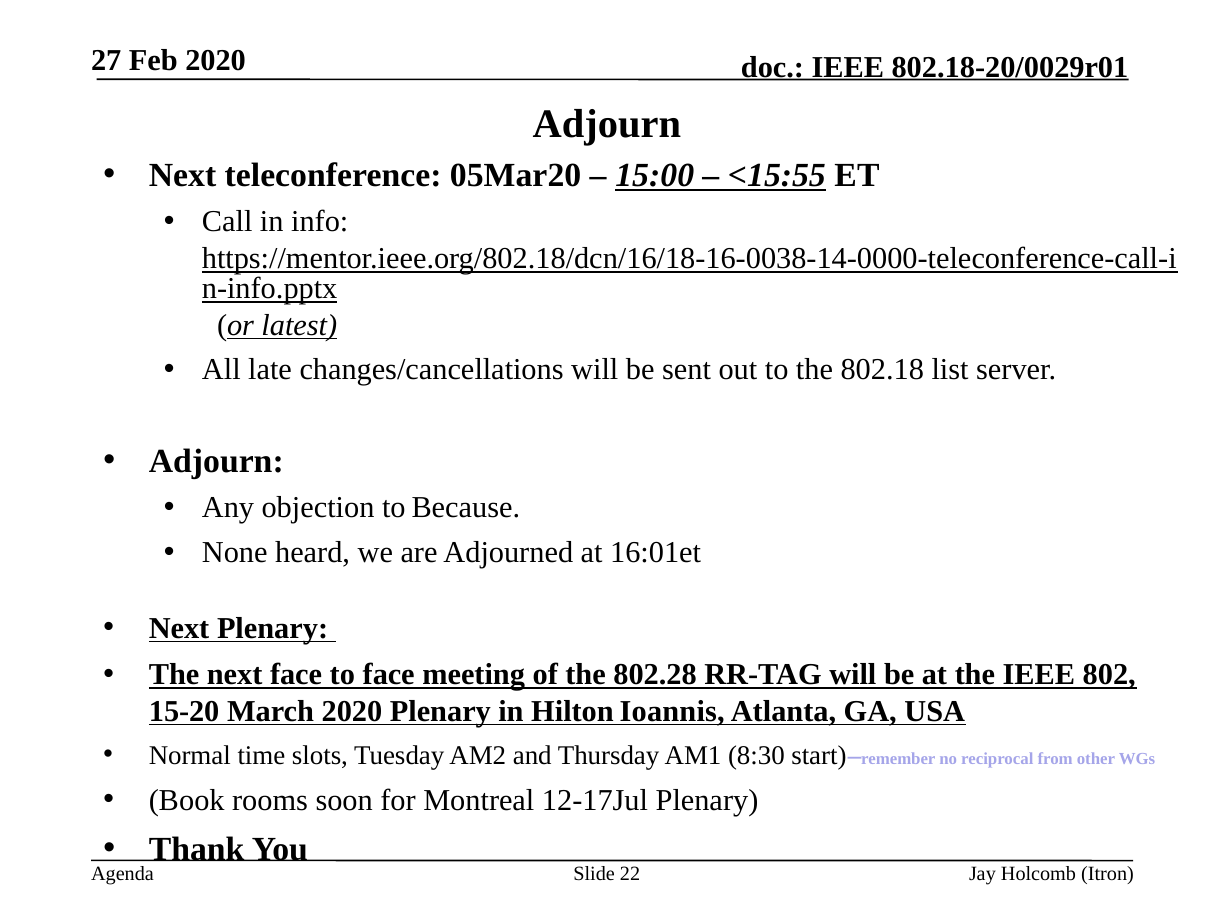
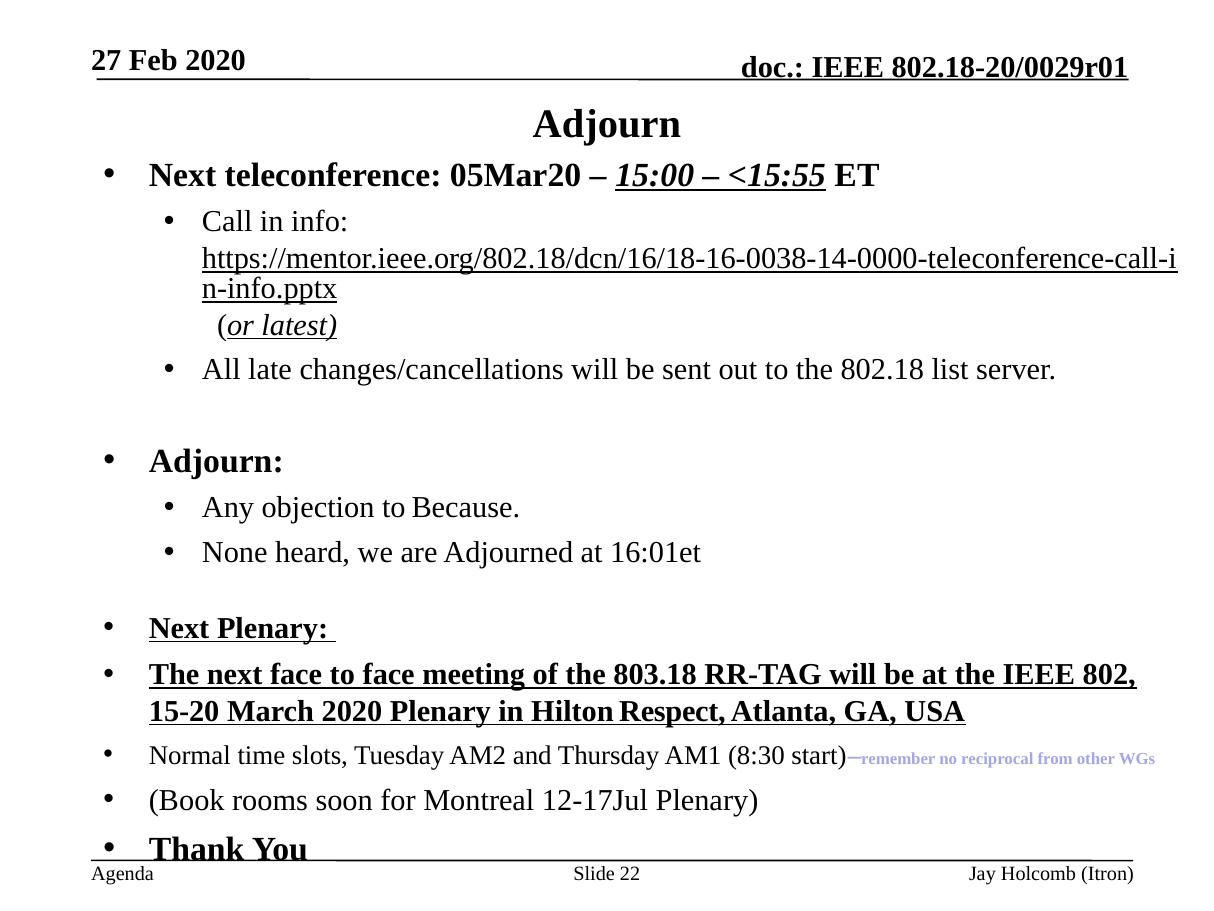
802.28: 802.28 -> 803.18
Ioannis: Ioannis -> Respect
